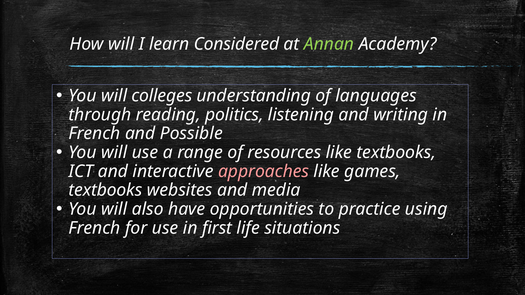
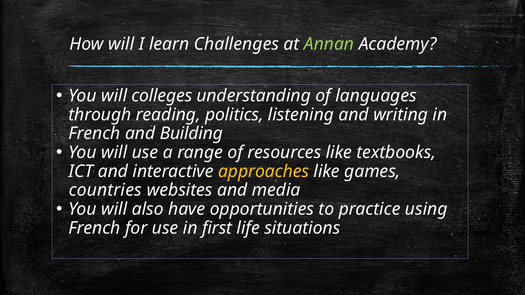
Considered: Considered -> Challenges
Possible: Possible -> Building
approaches colour: pink -> yellow
textbooks at (105, 190): textbooks -> countries
